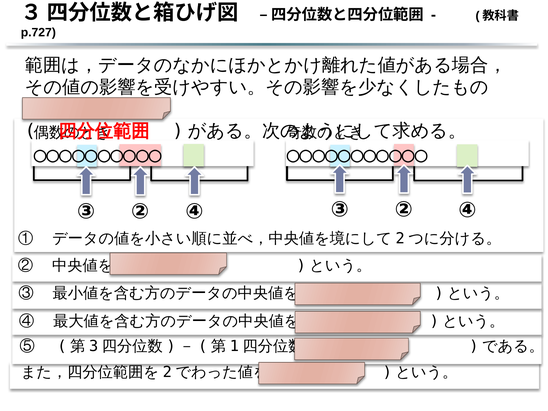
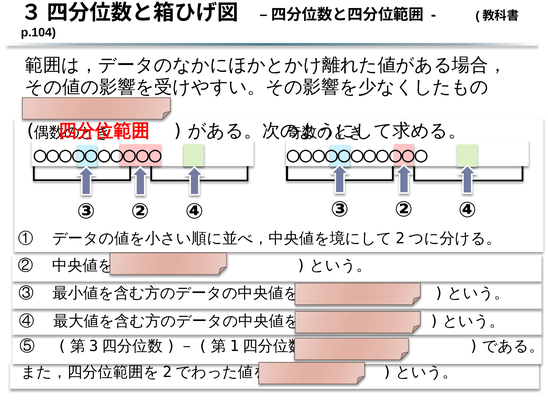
p.727: p.727 -> p.104
